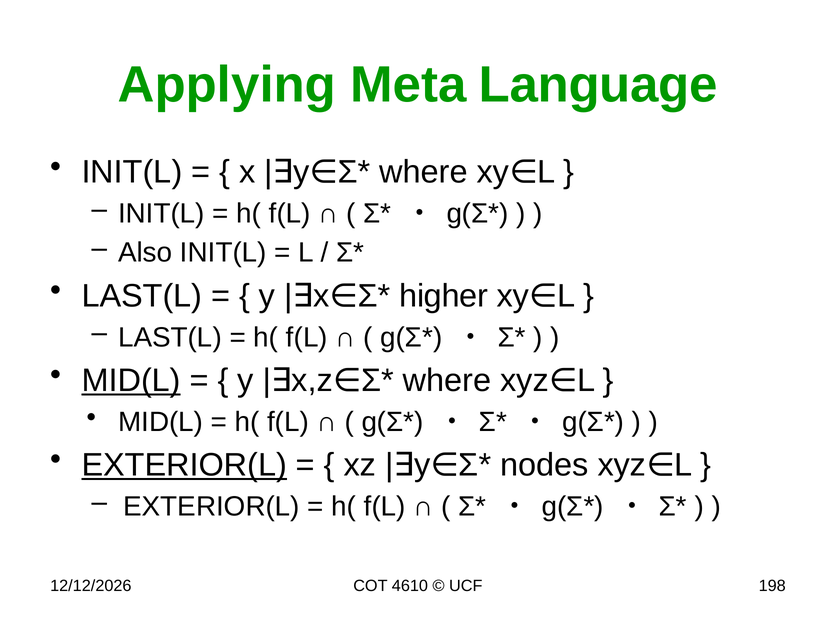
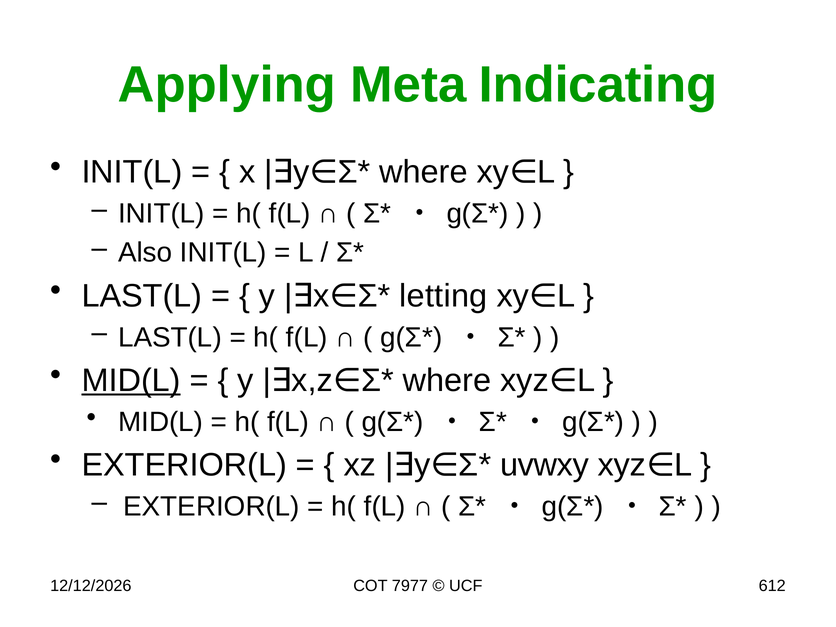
Language: Language -> Indicating
higher: higher -> letting
EXTERIOR(L at (184, 465) underline: present -> none
nodes: nodes -> uvwxy
4610: 4610 -> 7977
198: 198 -> 612
